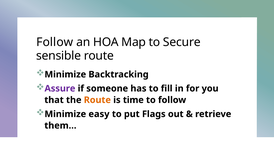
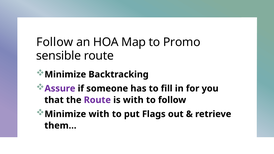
Secure: Secure -> Promo
Route at (97, 100) colour: orange -> purple
is time: time -> with
Minimize easy: easy -> with
